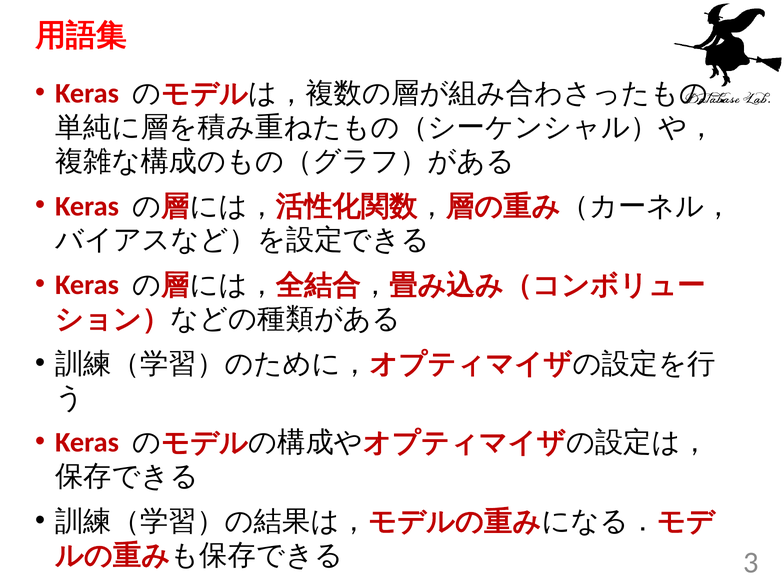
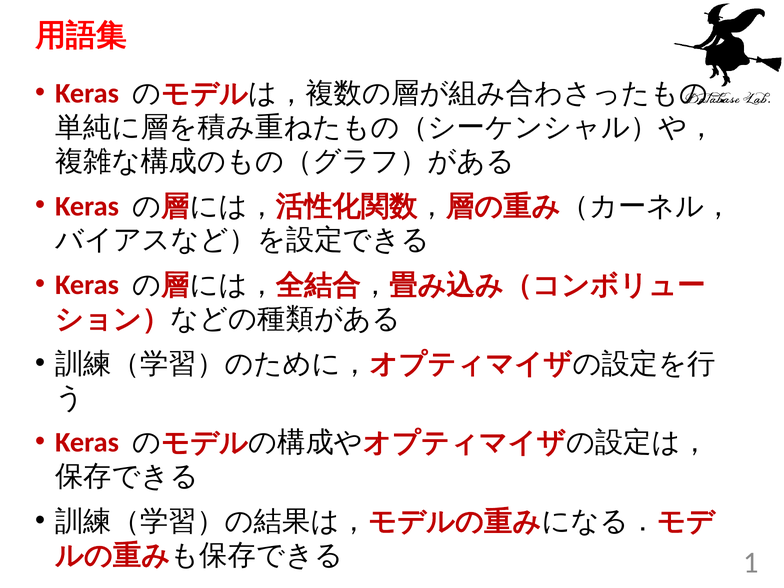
3: 3 -> 1
